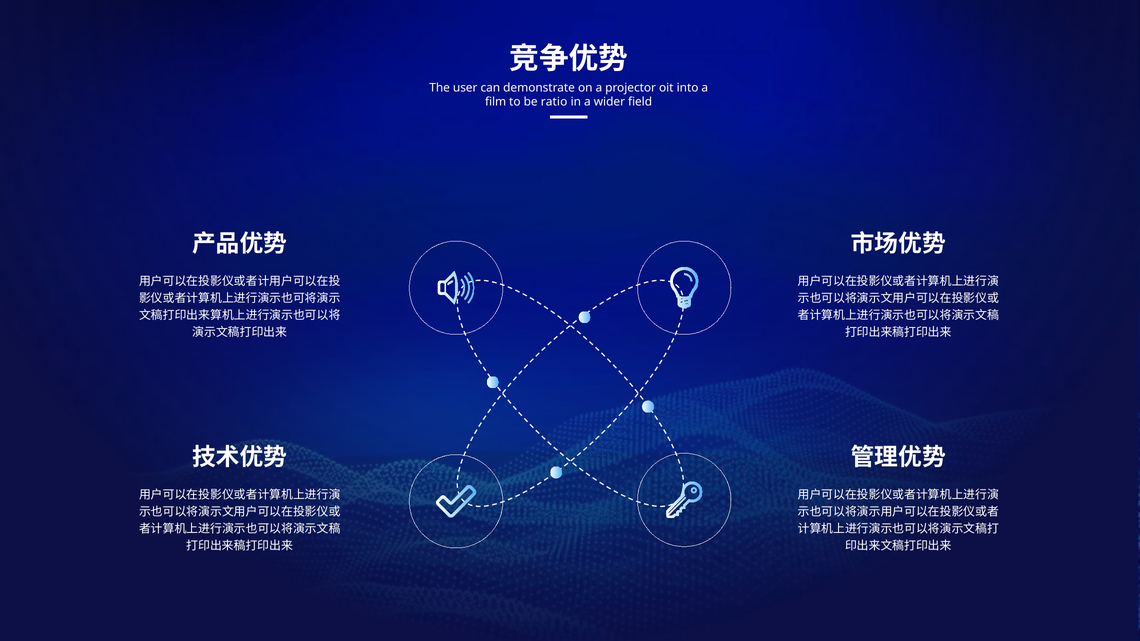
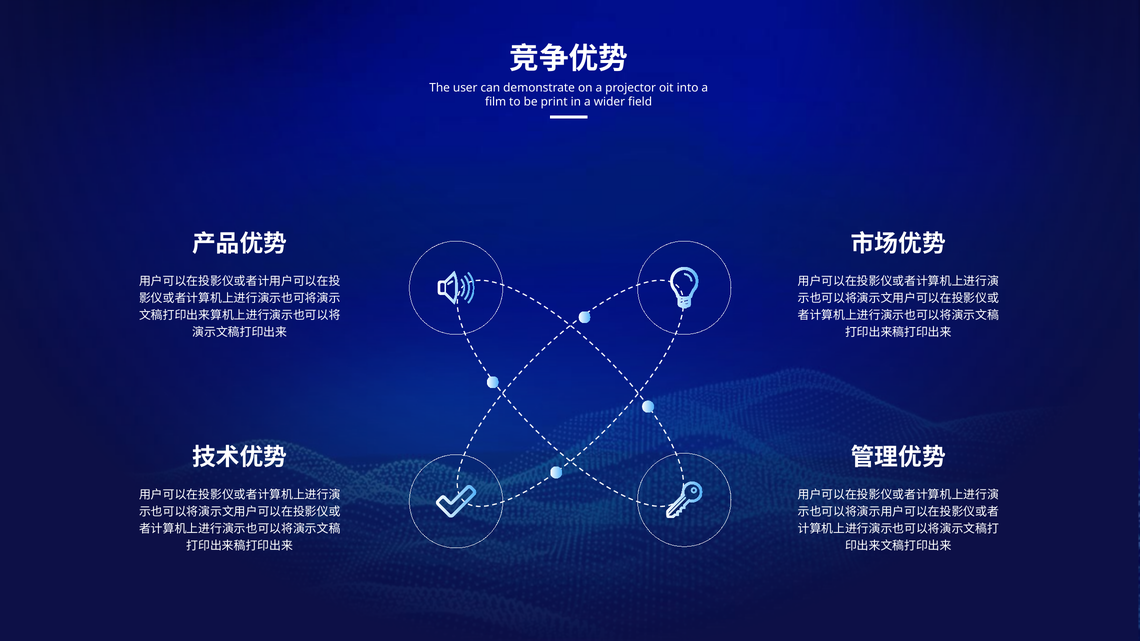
ratio: ratio -> print
